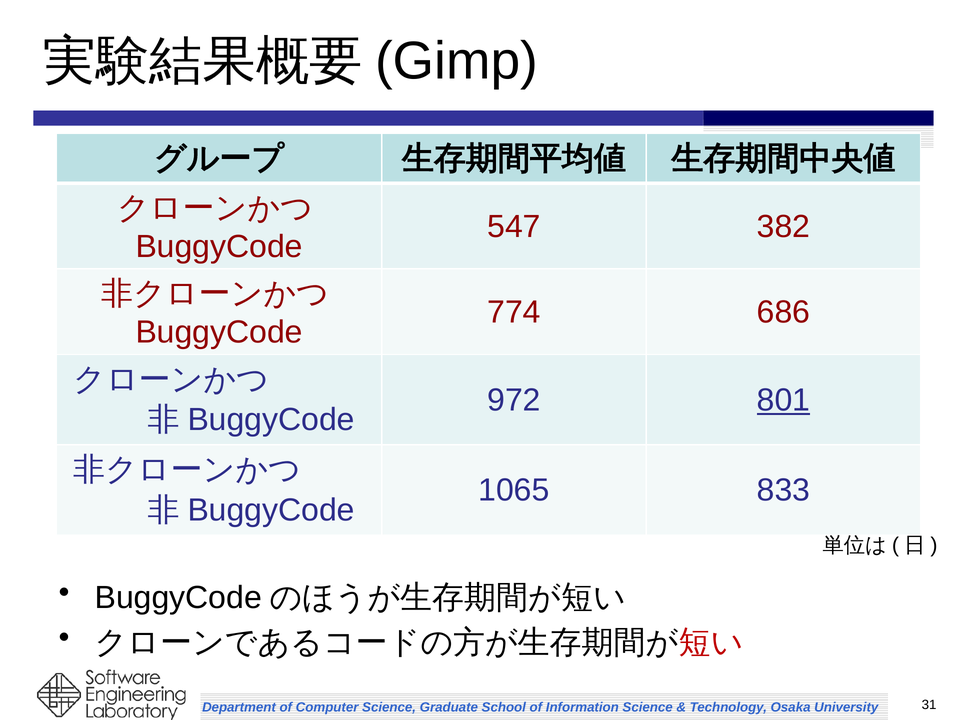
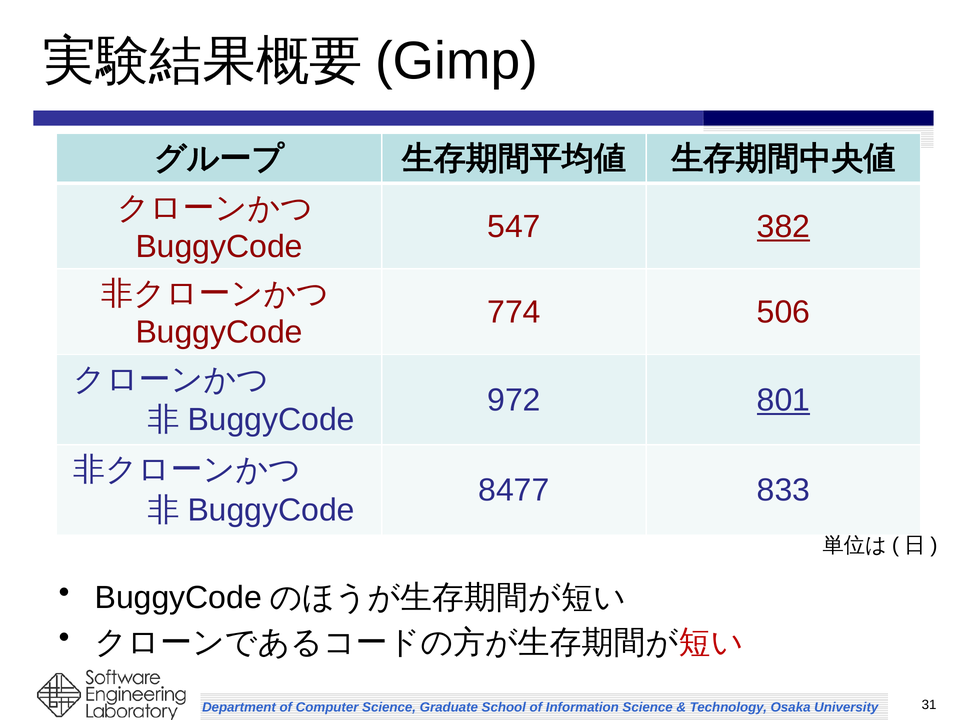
382 underline: none -> present
686: 686 -> 506
1065: 1065 -> 8477
